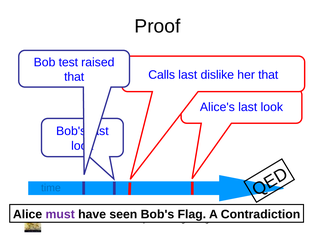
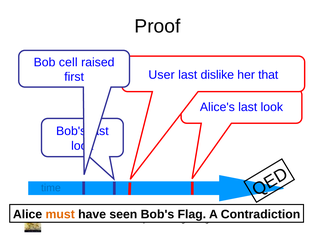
test: test -> cell
Calls: Calls -> User
that at (74, 77): that -> first
must colour: purple -> orange
